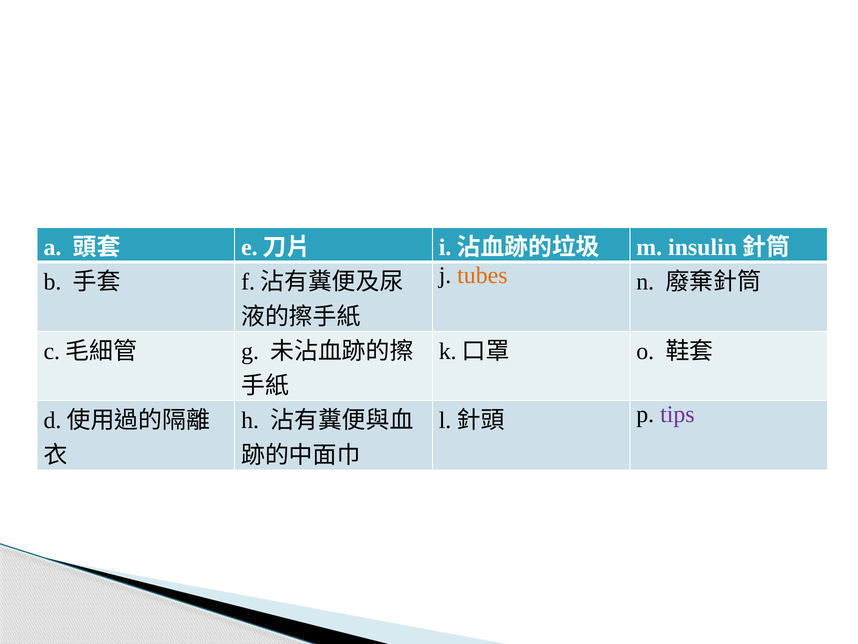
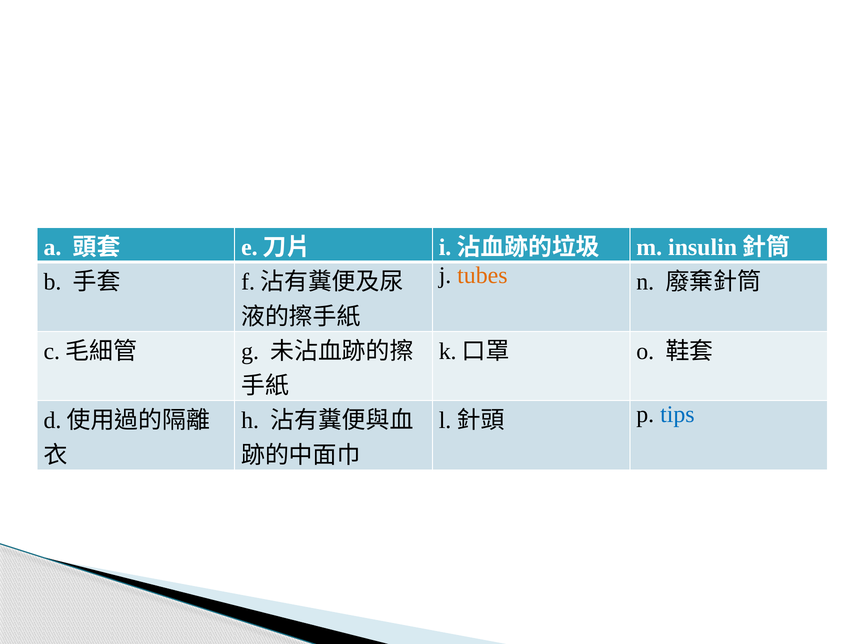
tips colour: purple -> blue
